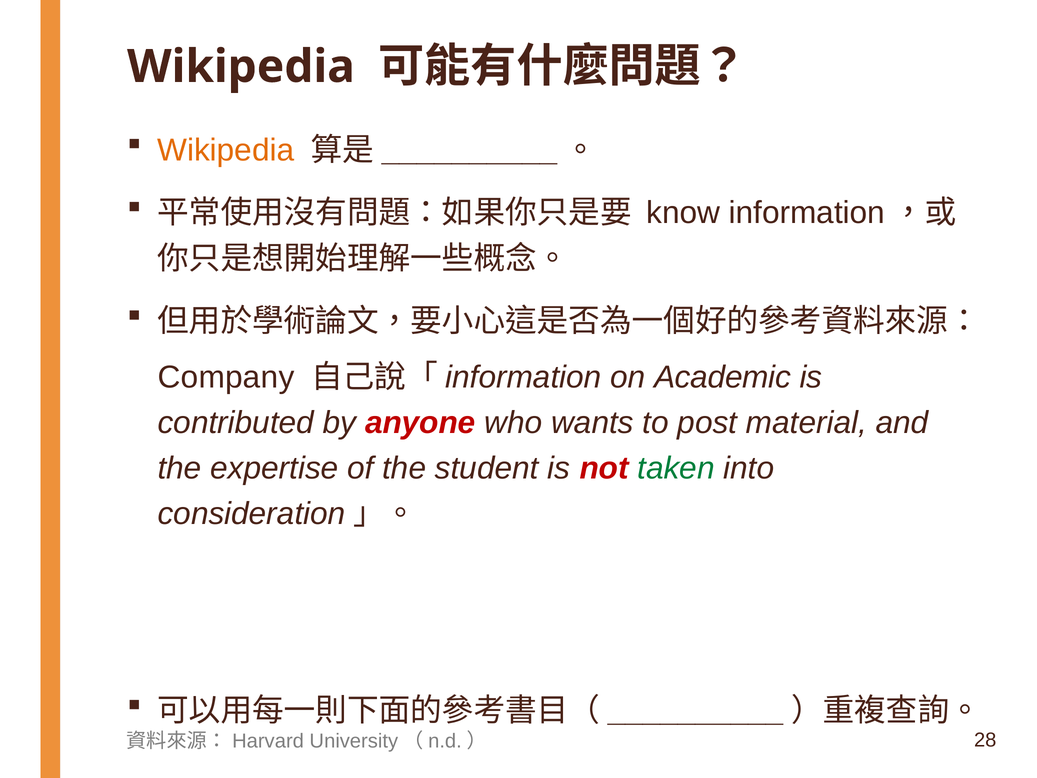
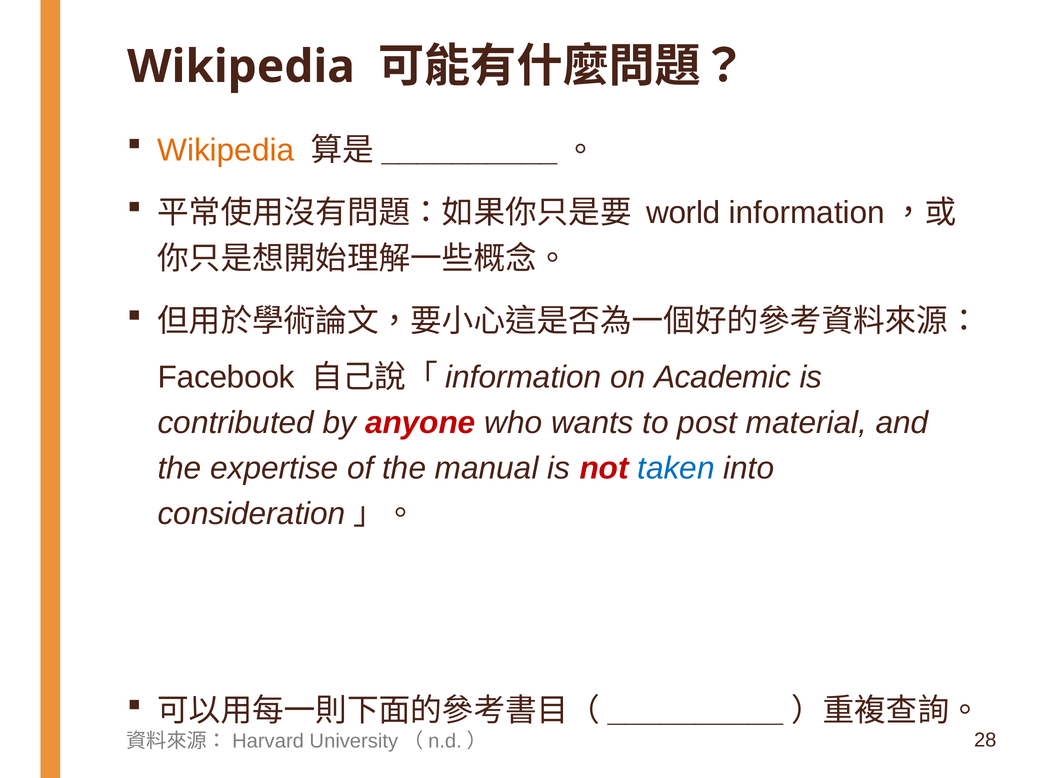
know: know -> world
Company: Company -> Facebook
student: student -> manual
taken colour: green -> blue
